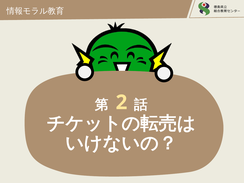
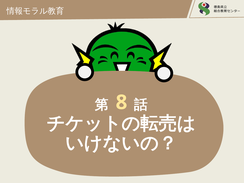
2: 2 -> 8
